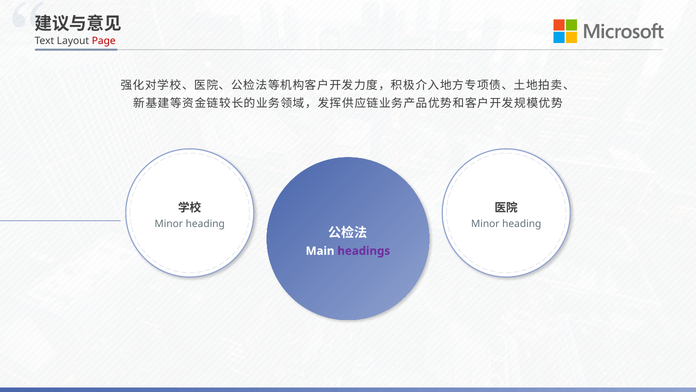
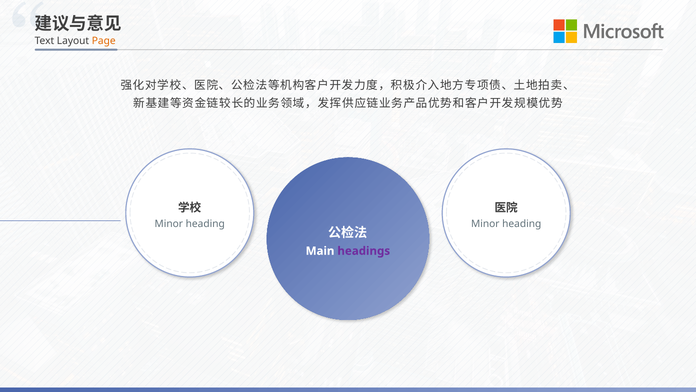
Page colour: red -> orange
